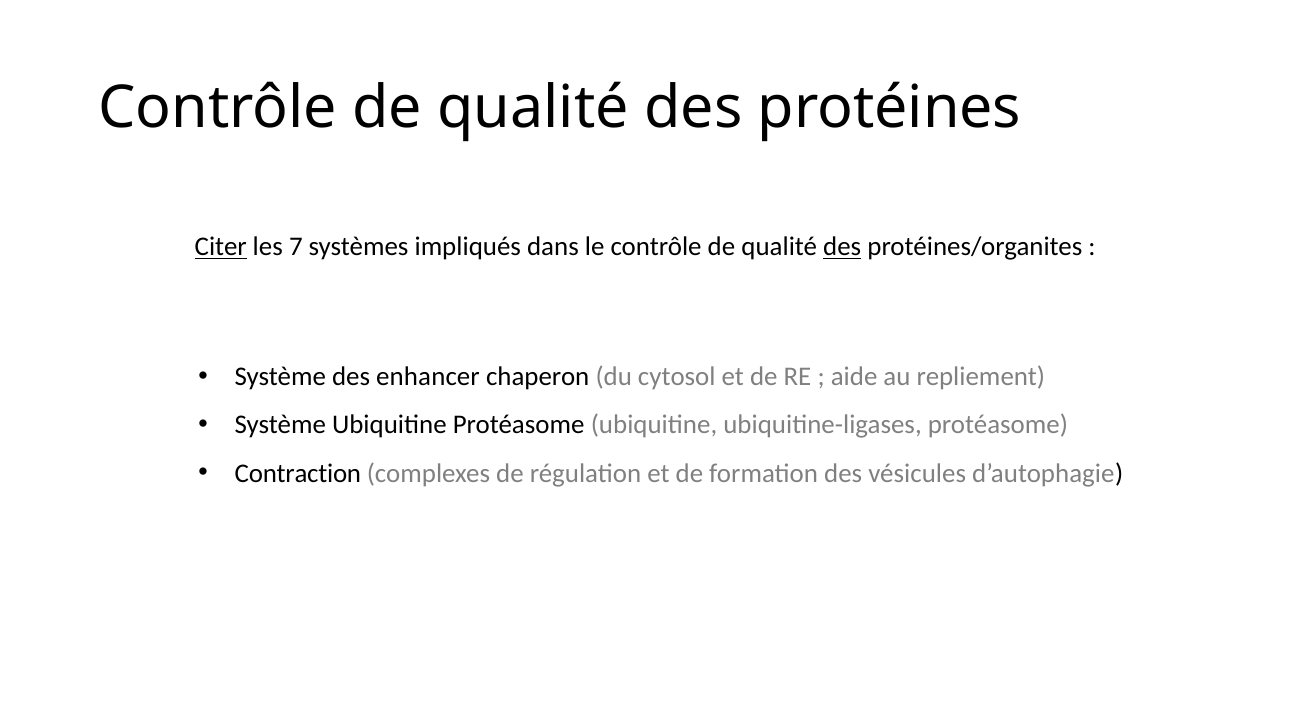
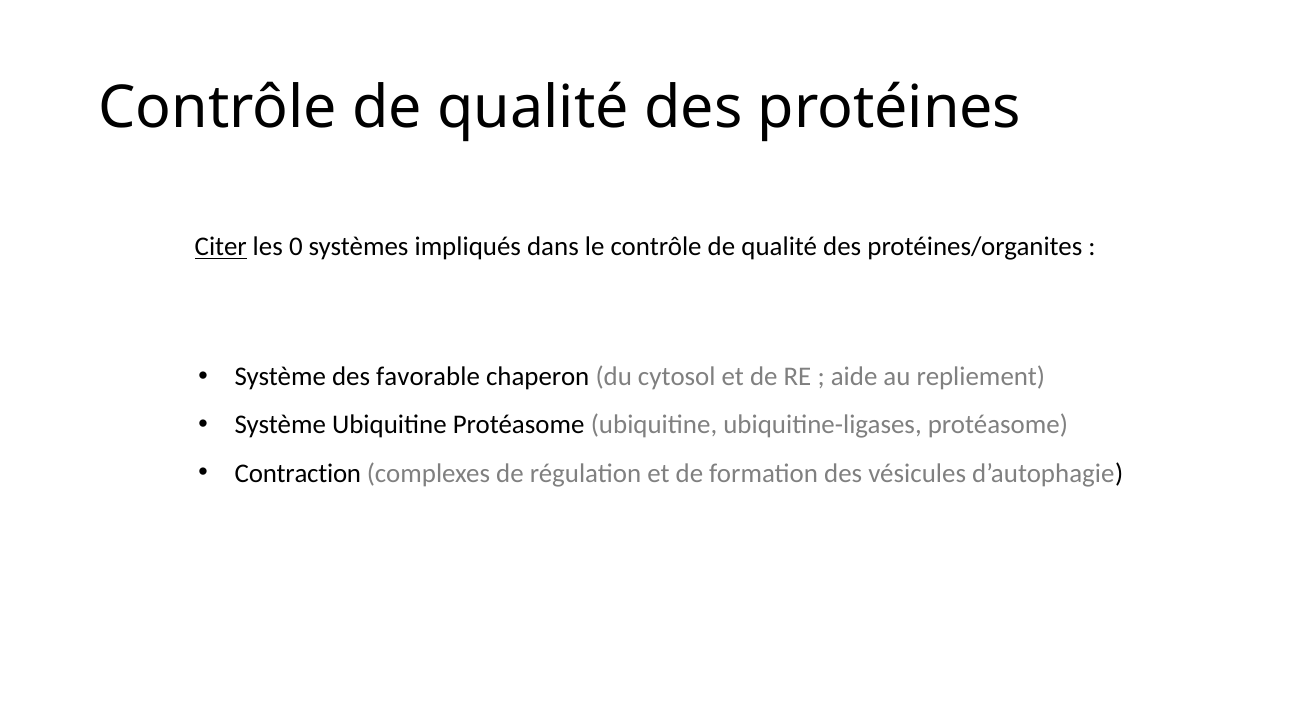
7: 7 -> 0
des at (842, 247) underline: present -> none
enhancer: enhancer -> favorable
